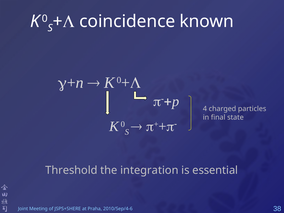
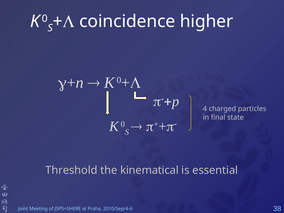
known: known -> higher
integration: integration -> kinematical
